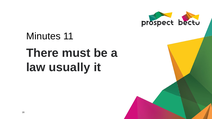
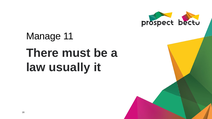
Minutes: Minutes -> Manage
